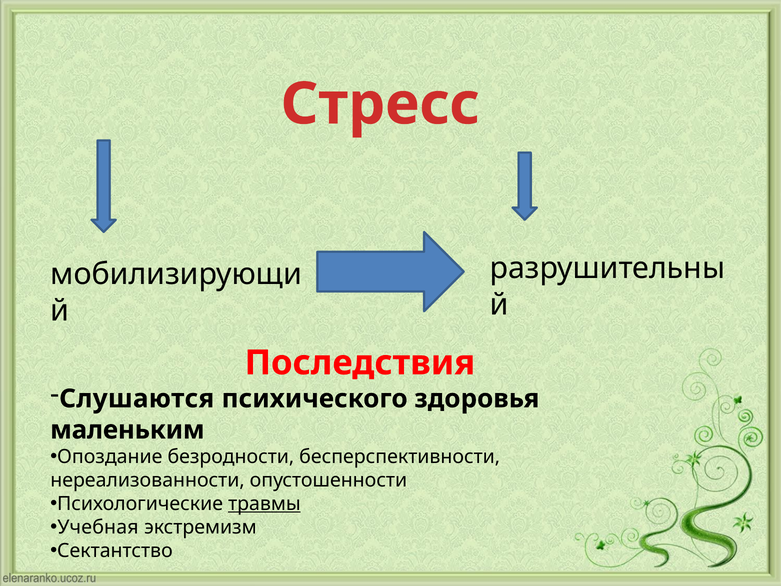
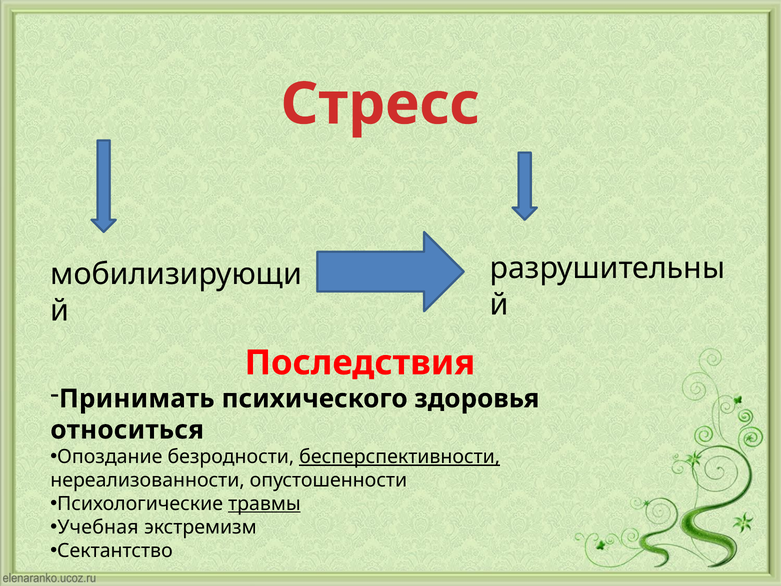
Слушаются: Слушаются -> Принимать
маленьким: маленьким -> относиться
бесперспективности underline: none -> present
